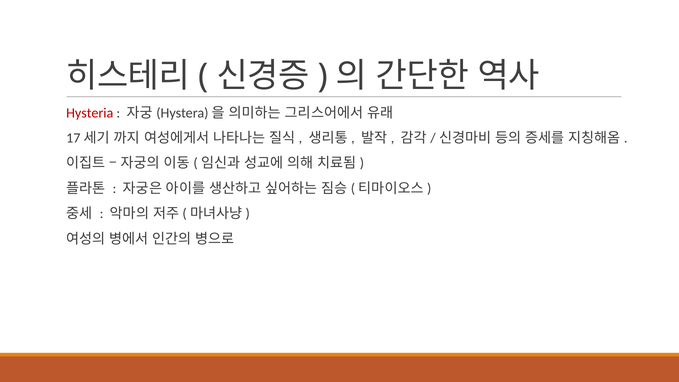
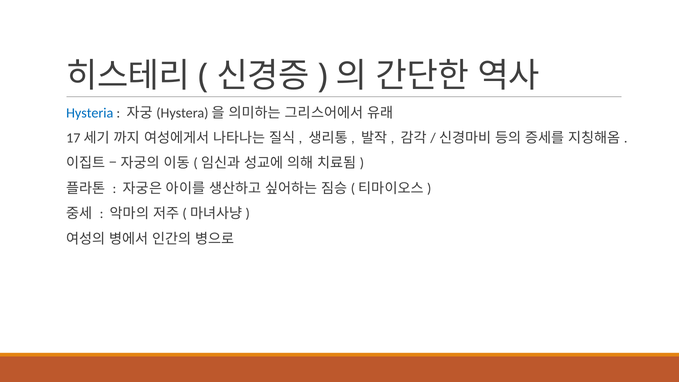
Hysteria colour: red -> blue
